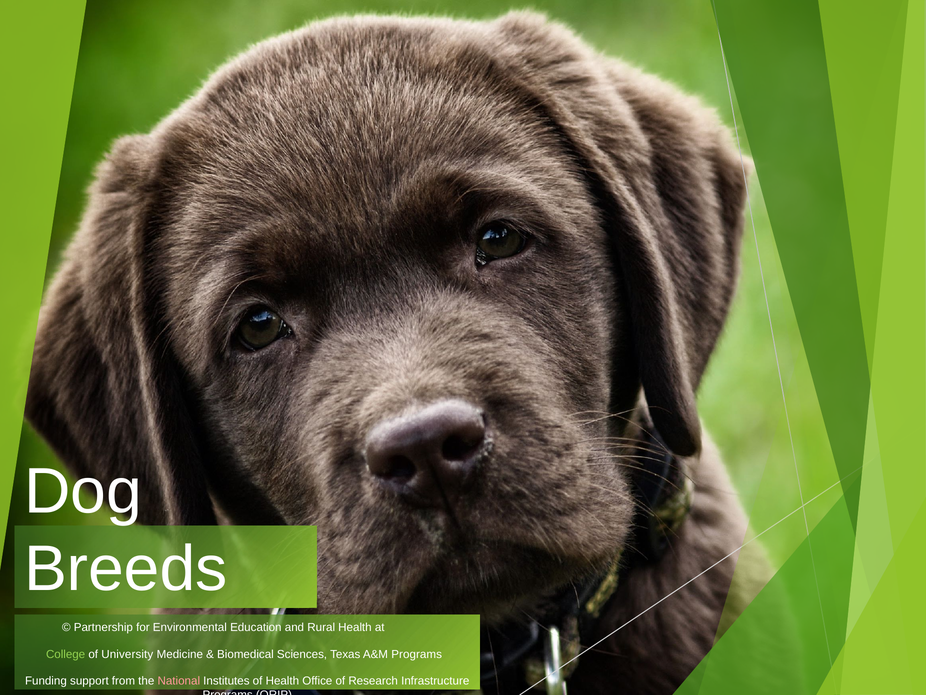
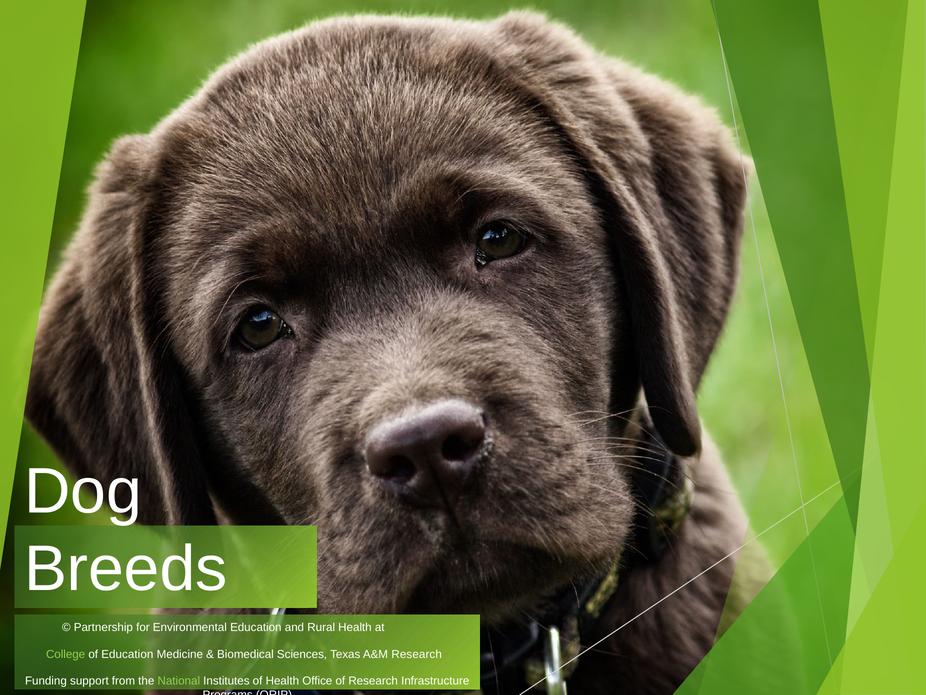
of University: University -> Education
A&M Programs: Programs -> Research
National colour: pink -> light green
